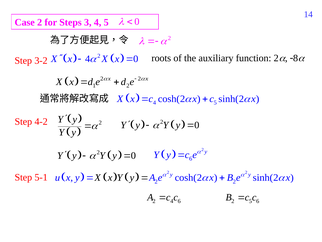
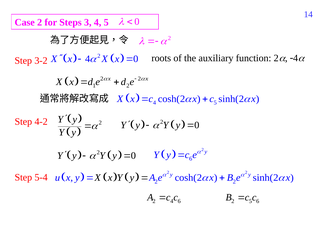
8 at (296, 58): 8 -> 4
5-1: 5-1 -> 5-4
